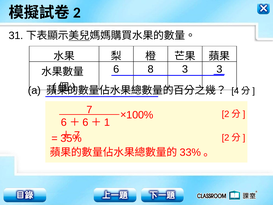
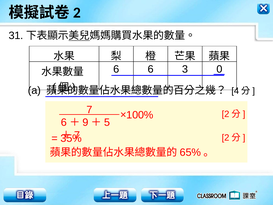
6 8: 8 -> 6
3 3: 3 -> 0
6 at (85, 122): 6 -> 9
1: 1 -> 5
33%: 33% -> 65%
